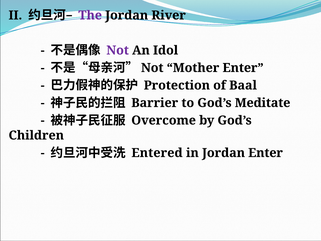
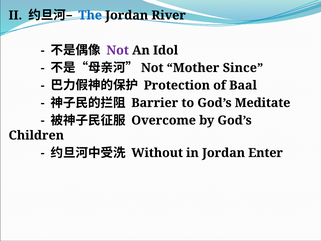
The colour: purple -> blue
Mother Enter: Enter -> Since
Entered: Entered -> Without
